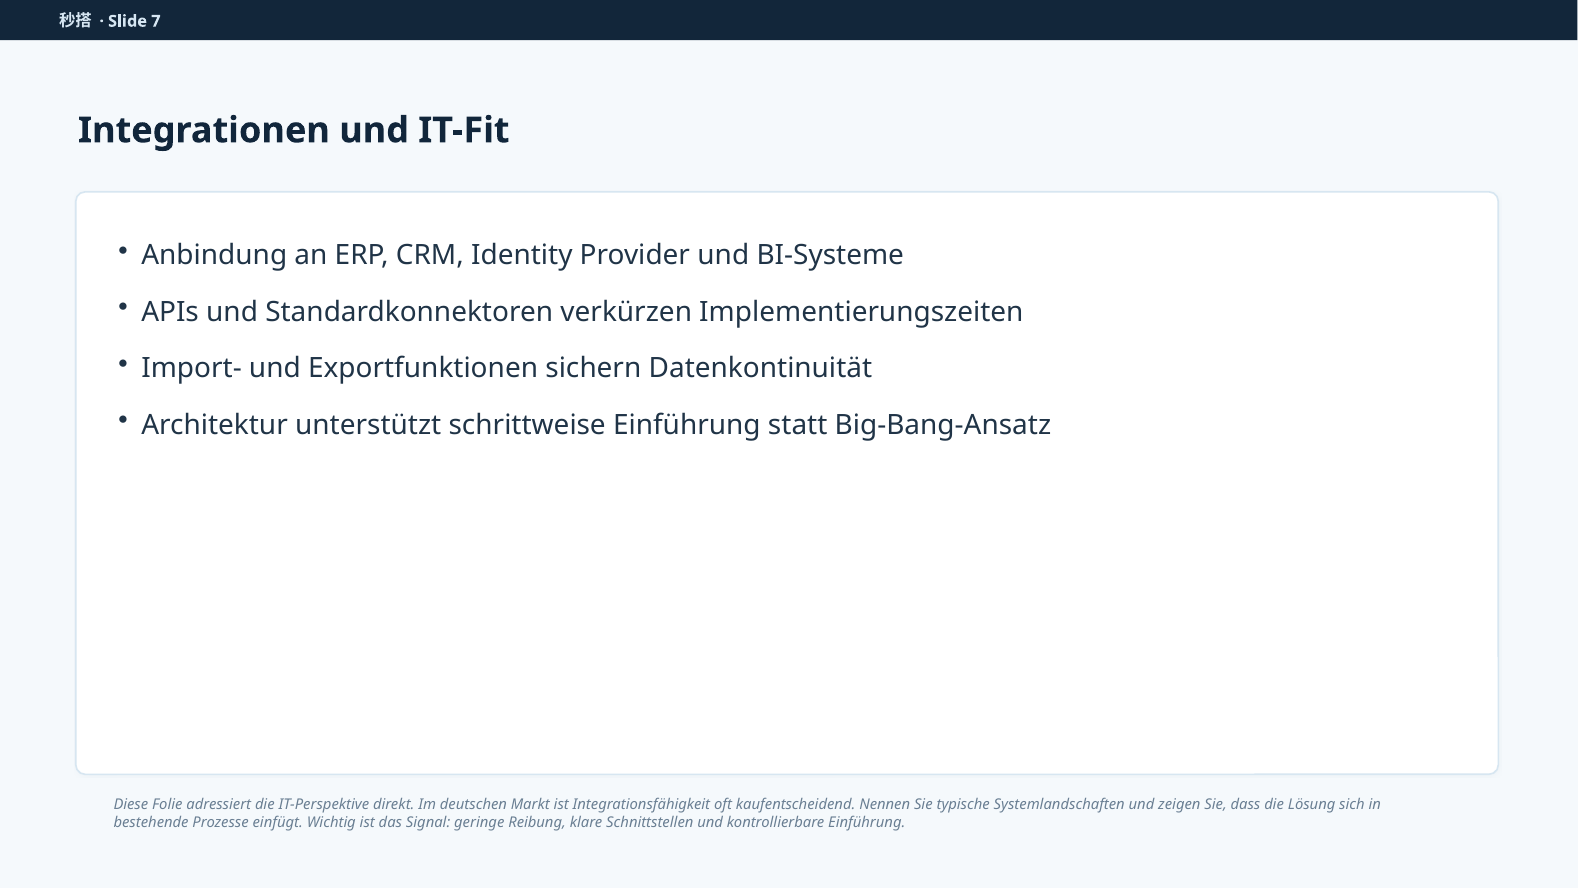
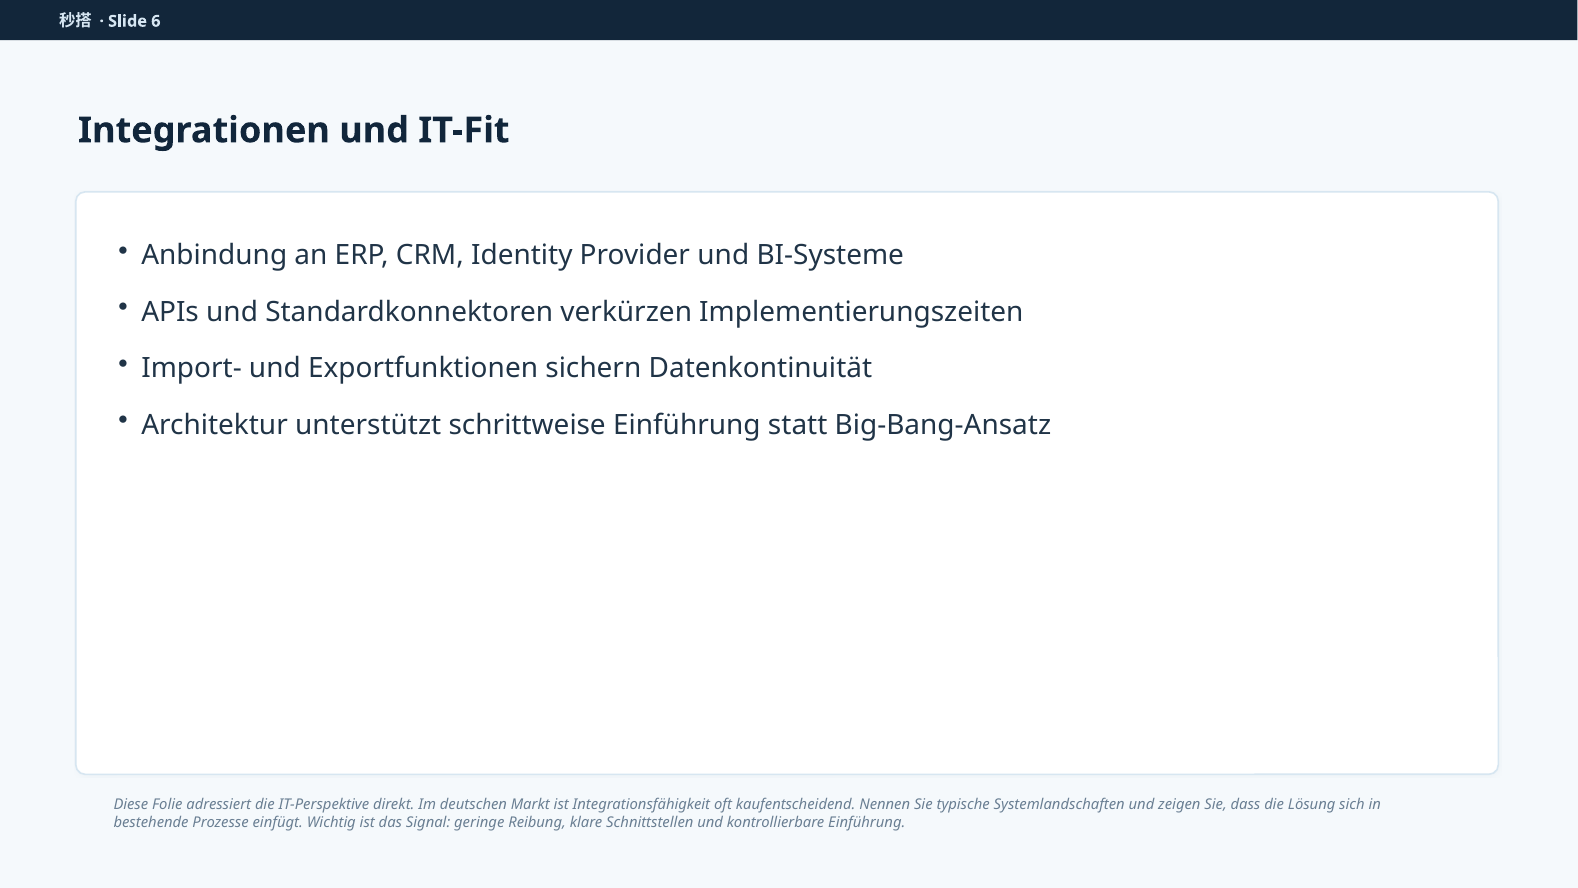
7: 7 -> 6
